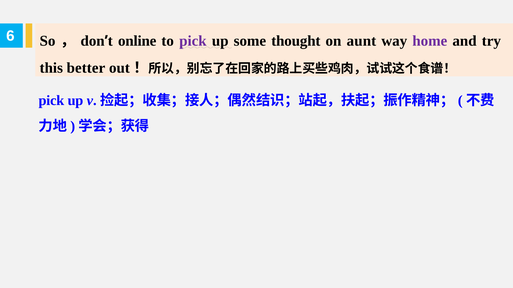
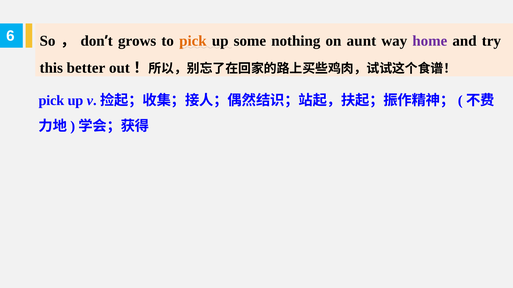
online: online -> grows
pick colour: purple -> orange
thought: thought -> nothing
